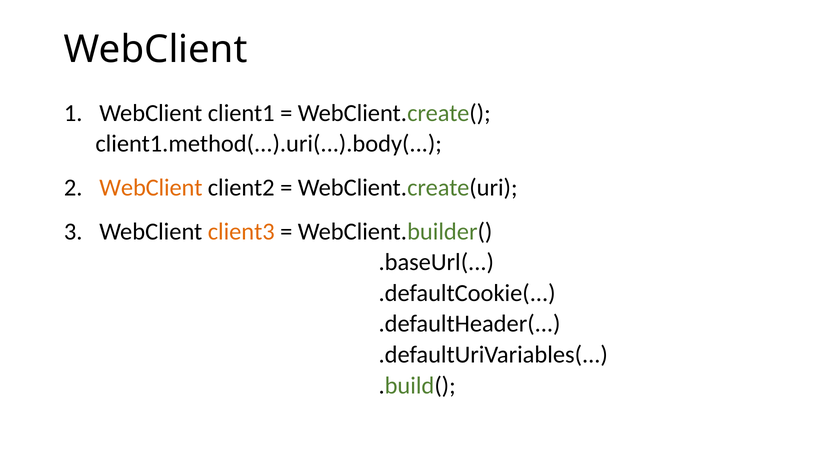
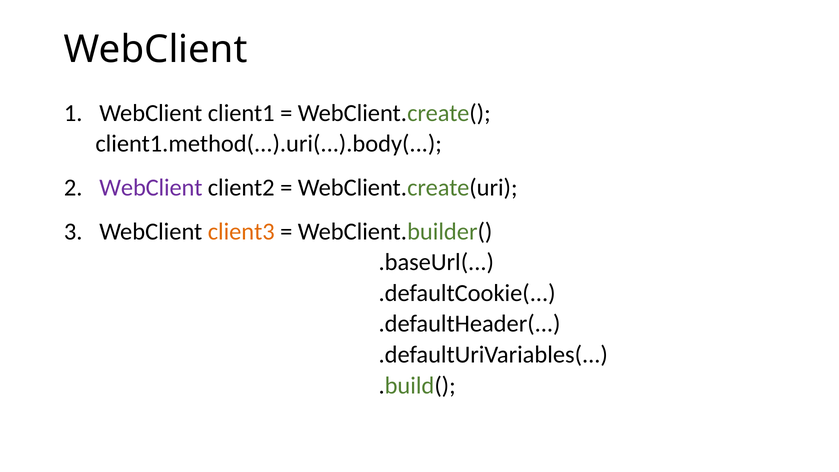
WebClient at (151, 188) colour: orange -> purple
